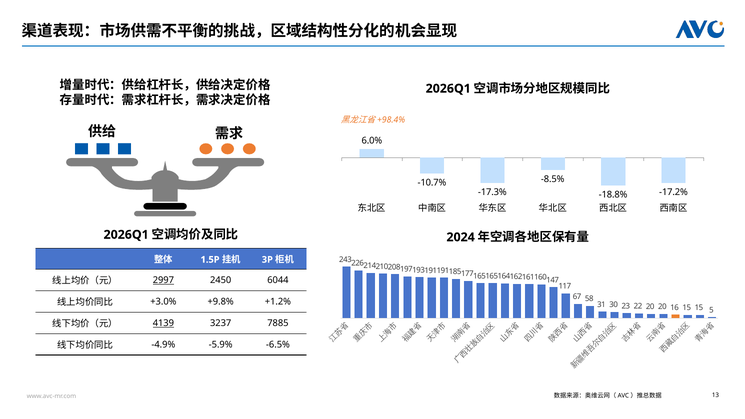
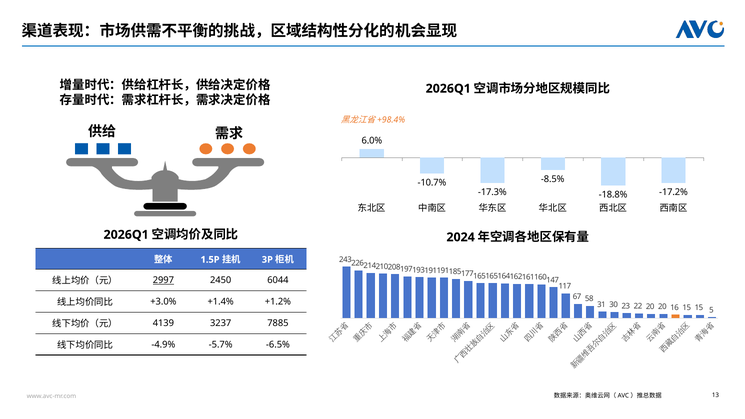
+9.8%: +9.8% -> +1.4%
4139 underline: present -> none
-5.9%: -5.9% -> -5.7%
